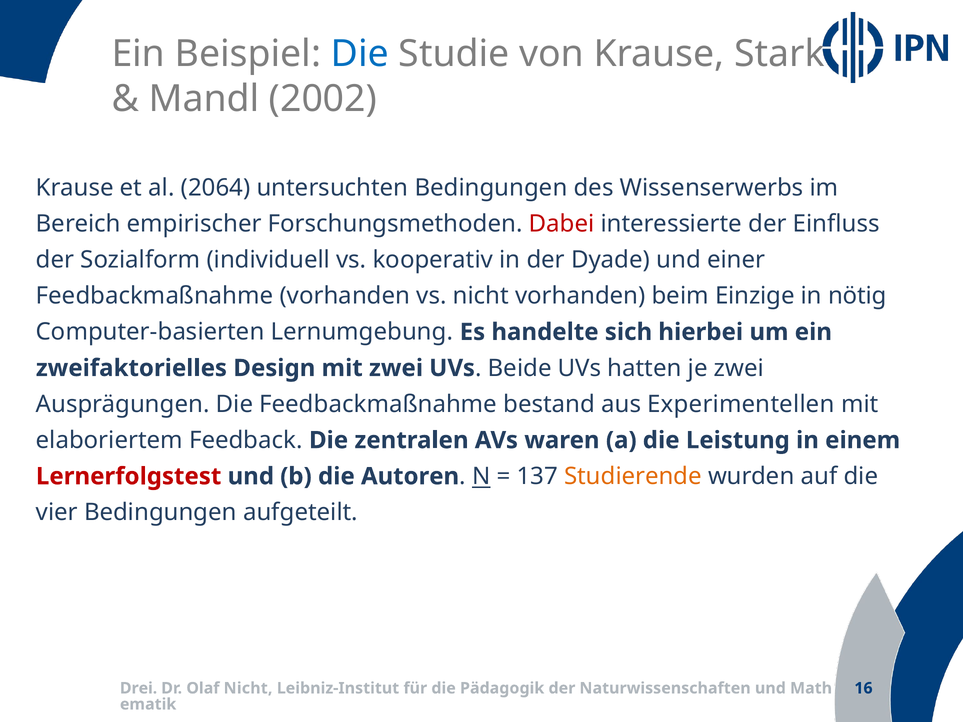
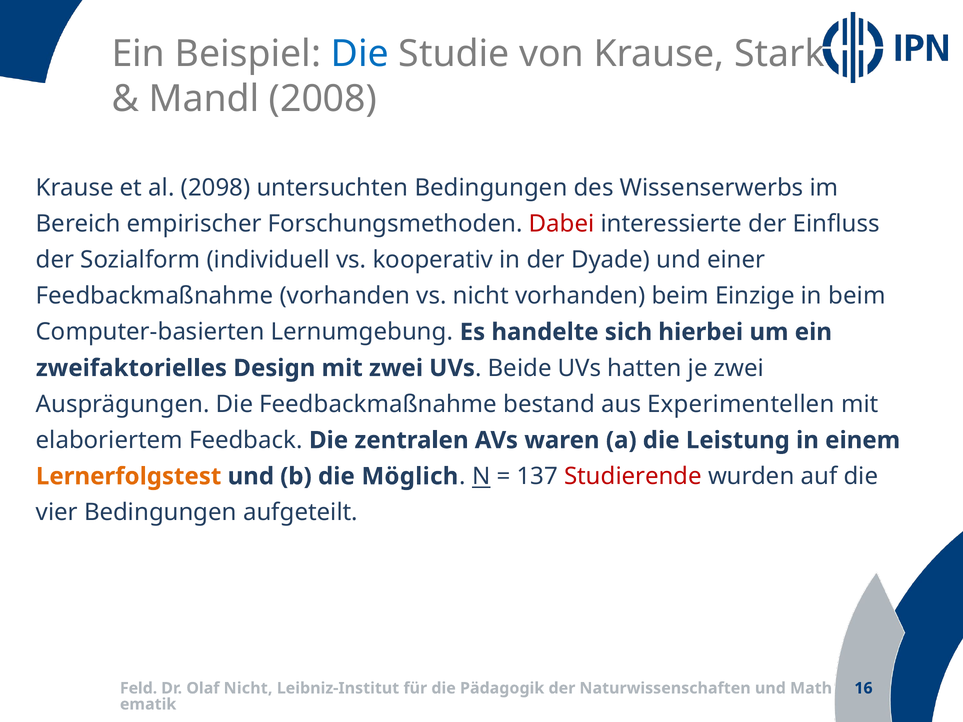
2002: 2002 -> 2008
2064: 2064 -> 2098
in nötig: nötig -> beim
Lernerfolgstest colour: red -> orange
Autoren: Autoren -> Möglich
Studierende colour: orange -> red
Drei: Drei -> Feld
